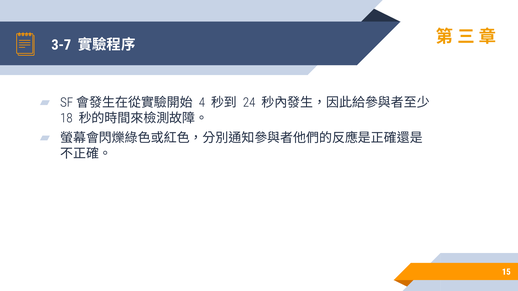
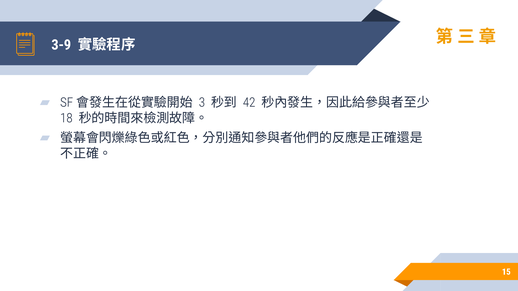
3-7: 3-7 -> 3-9
4: 4 -> 3
24: 24 -> 42
